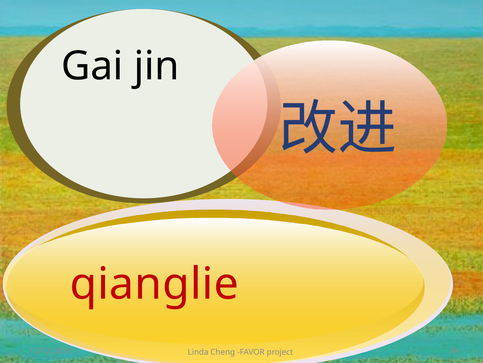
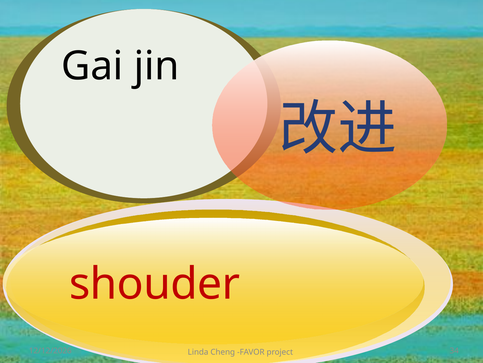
qianglie: qianglie -> shouder
